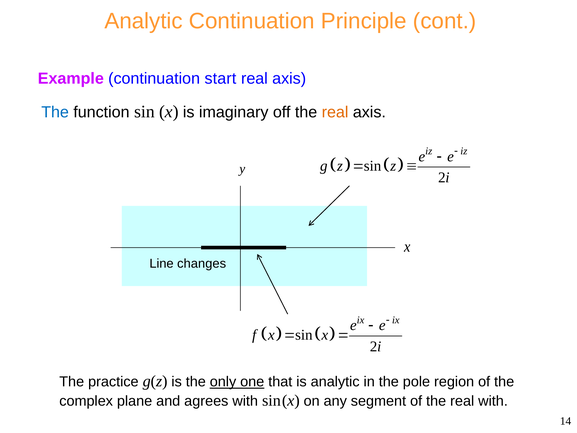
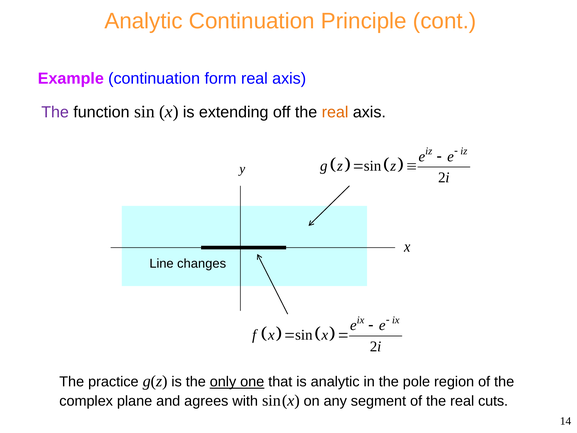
start: start -> form
The at (55, 112) colour: blue -> purple
imaginary: imaginary -> extending
real with: with -> cuts
